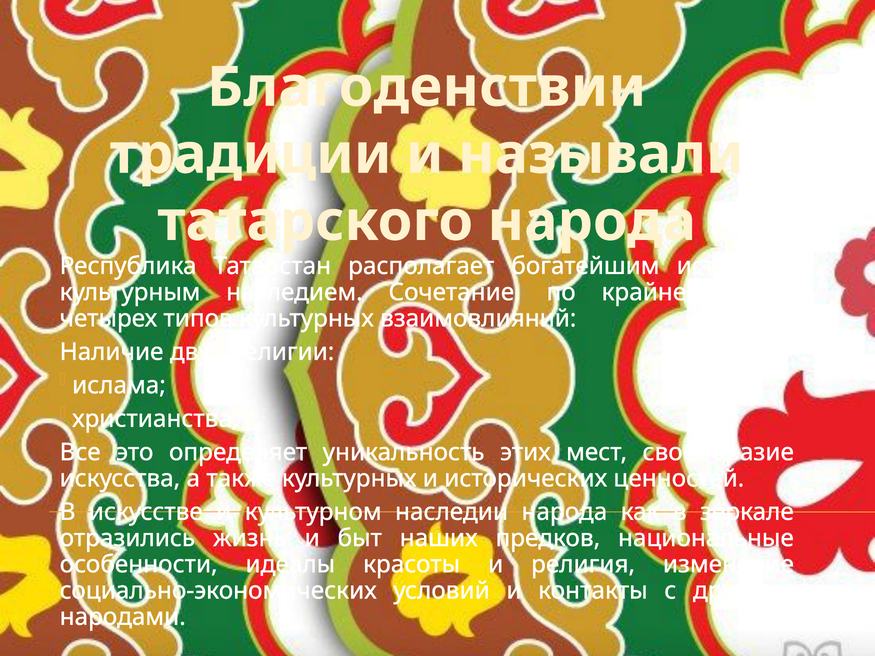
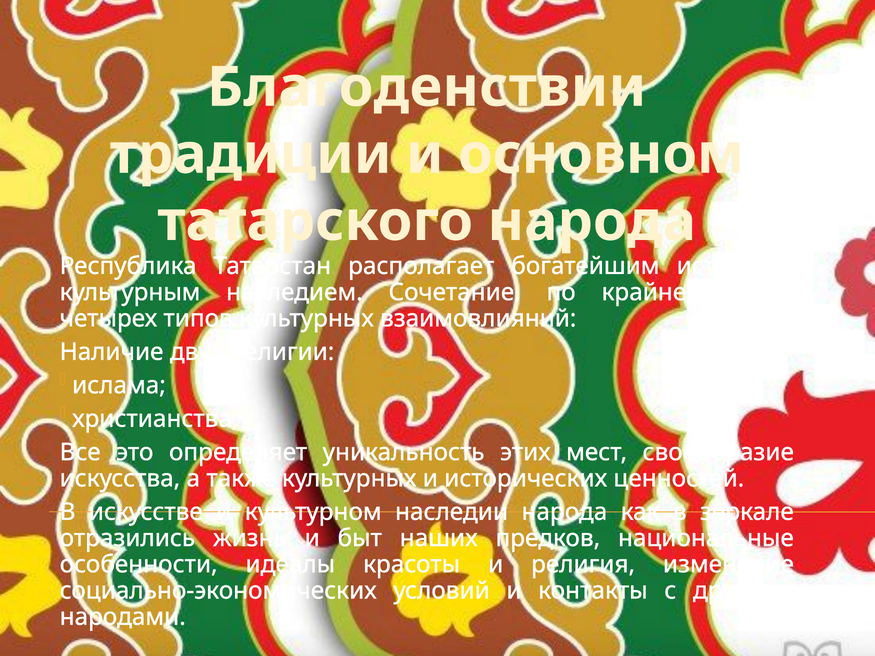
называли: называли -> основном
